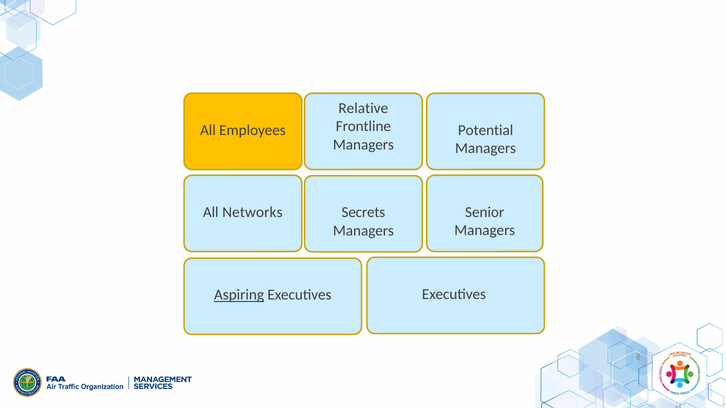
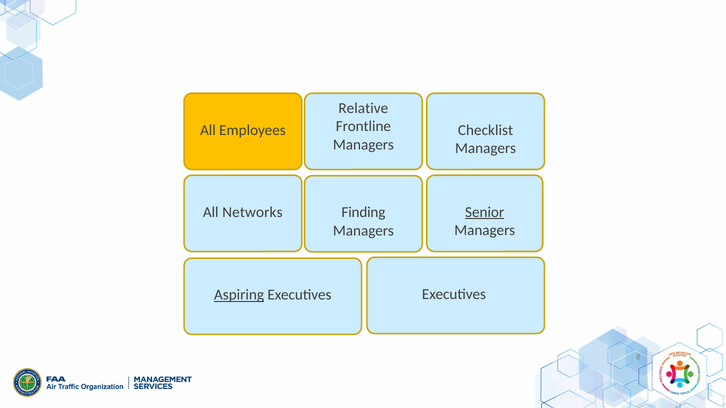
Potential: Potential -> Checklist
Senior underline: none -> present
Secrets: Secrets -> Finding
